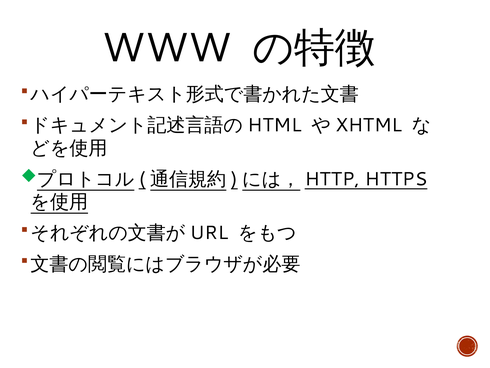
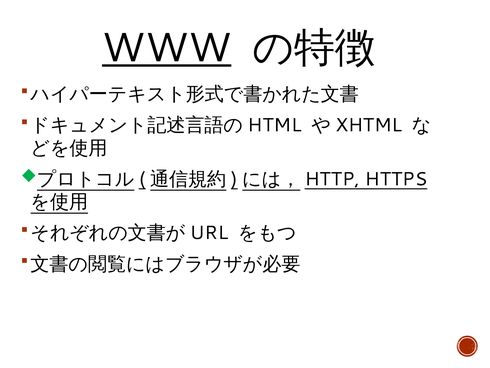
WWW underline: none -> present
